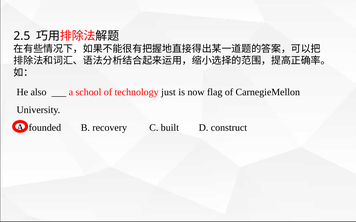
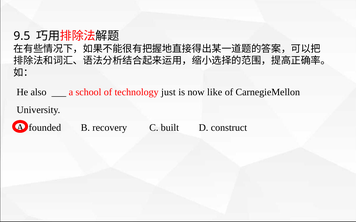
2.5: 2.5 -> 9.5
flag: flag -> like
